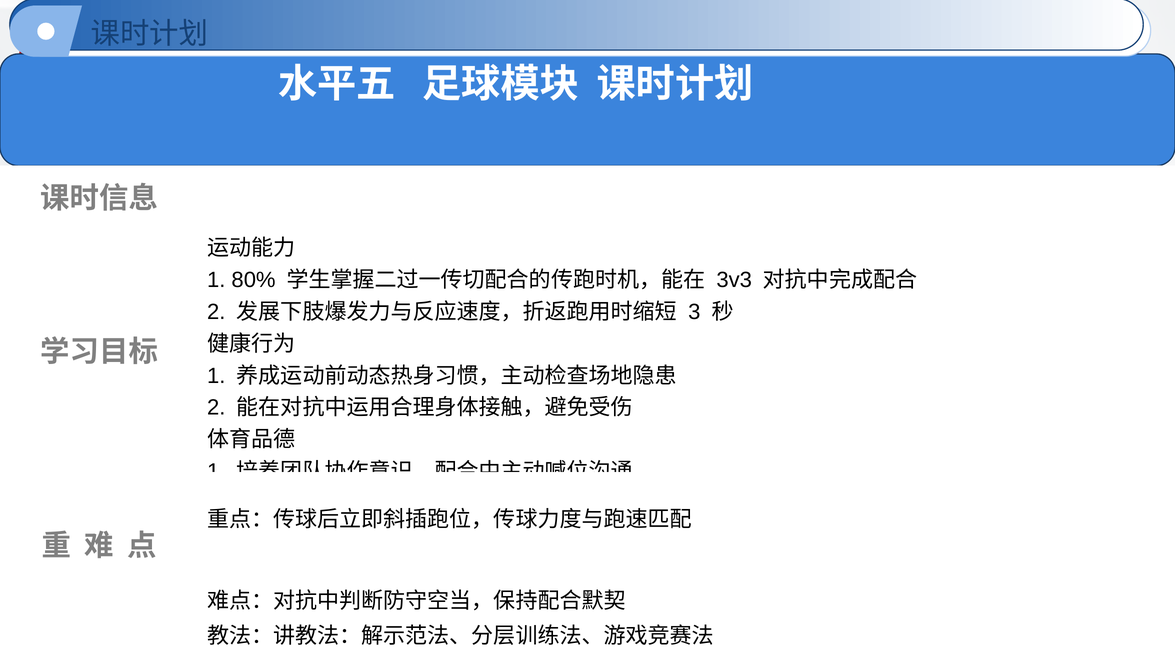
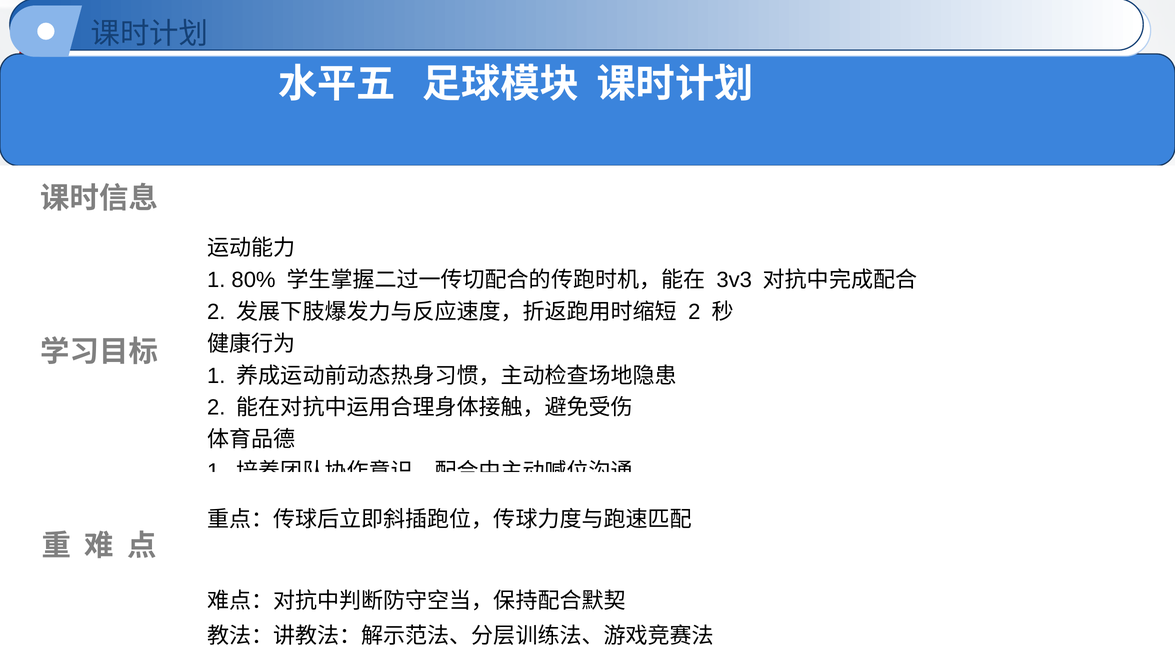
3 at (694, 312): 3 -> 2
